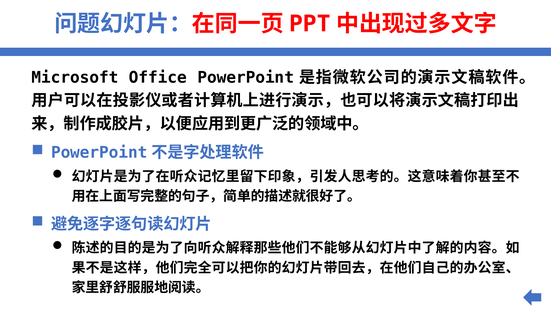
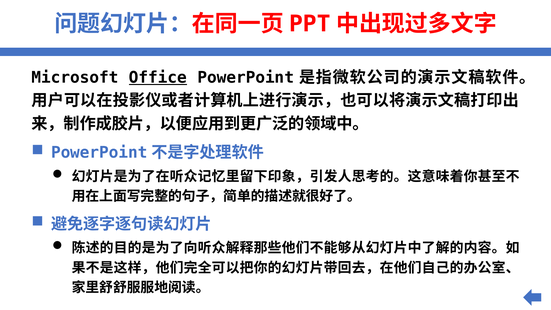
Office underline: none -> present
